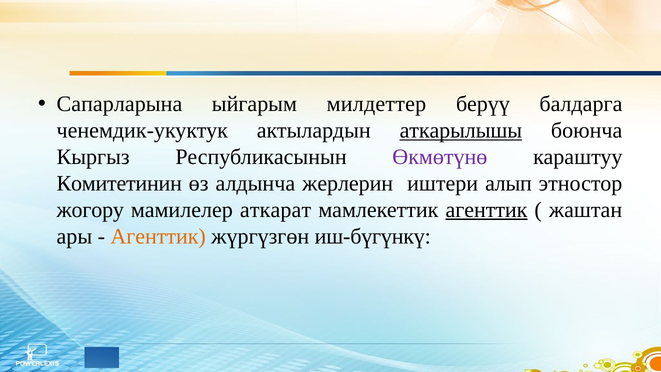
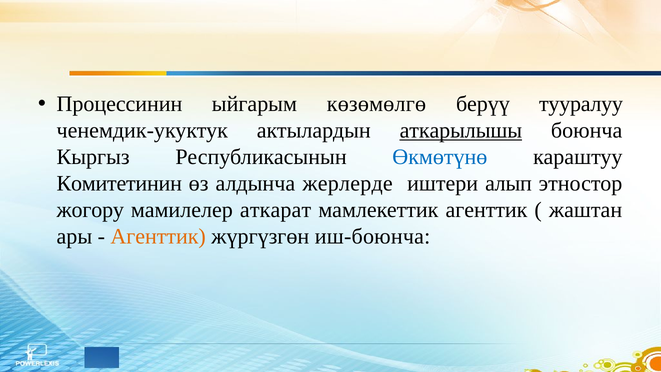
Сапарларына: Сапарларына -> Процессинин
милдеттер: милдеттер -> көзөмөлгө
балдарга: балдарга -> тууралуу
Өкмөтүнө colour: purple -> blue
жерлерин: жерлерин -> жерлерде
агенттик at (487, 210) underline: present -> none
иш-бүгүнкү: иш-бүгүнкү -> иш-боюнча
